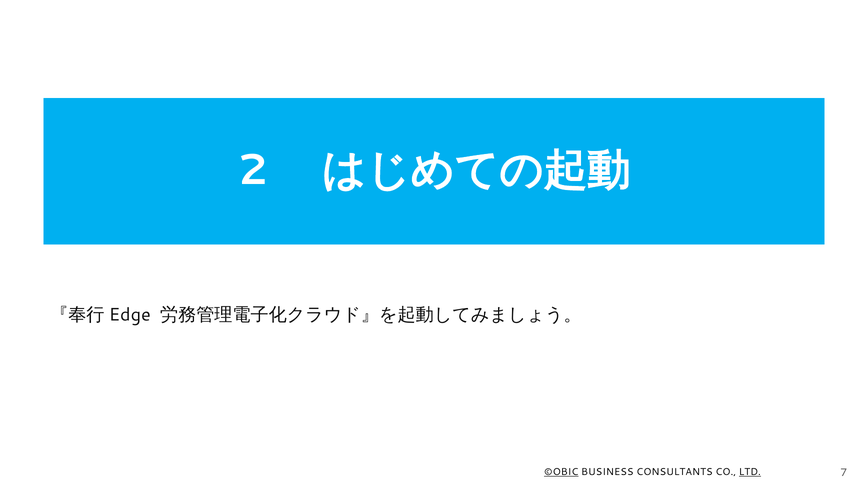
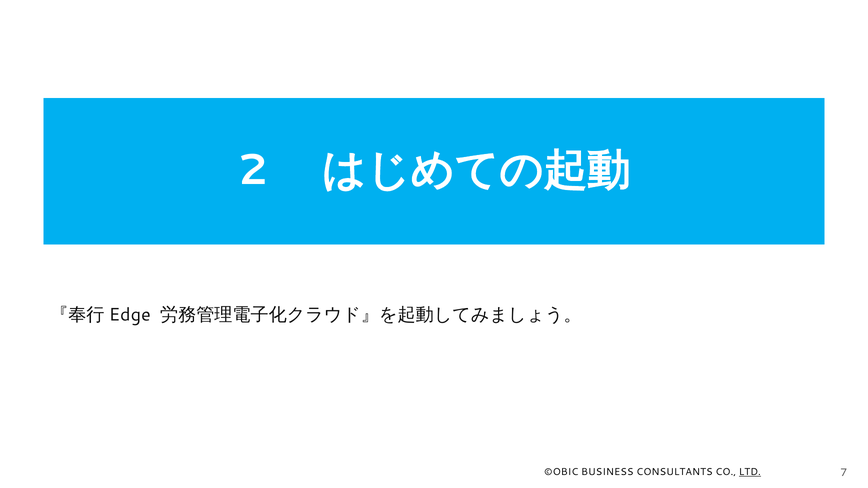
©OBIC underline: present -> none
